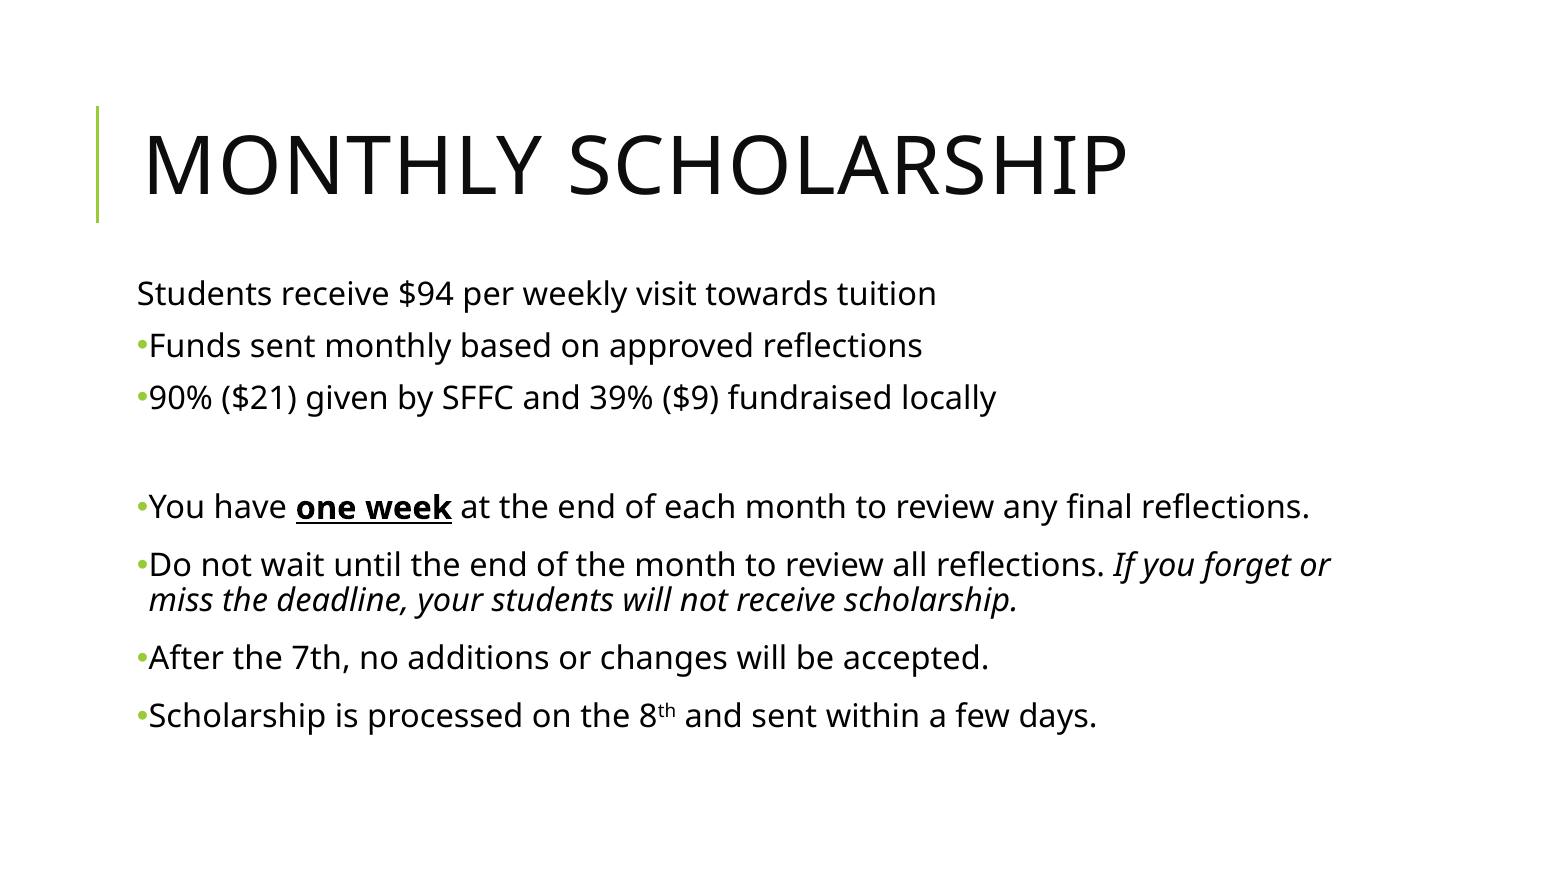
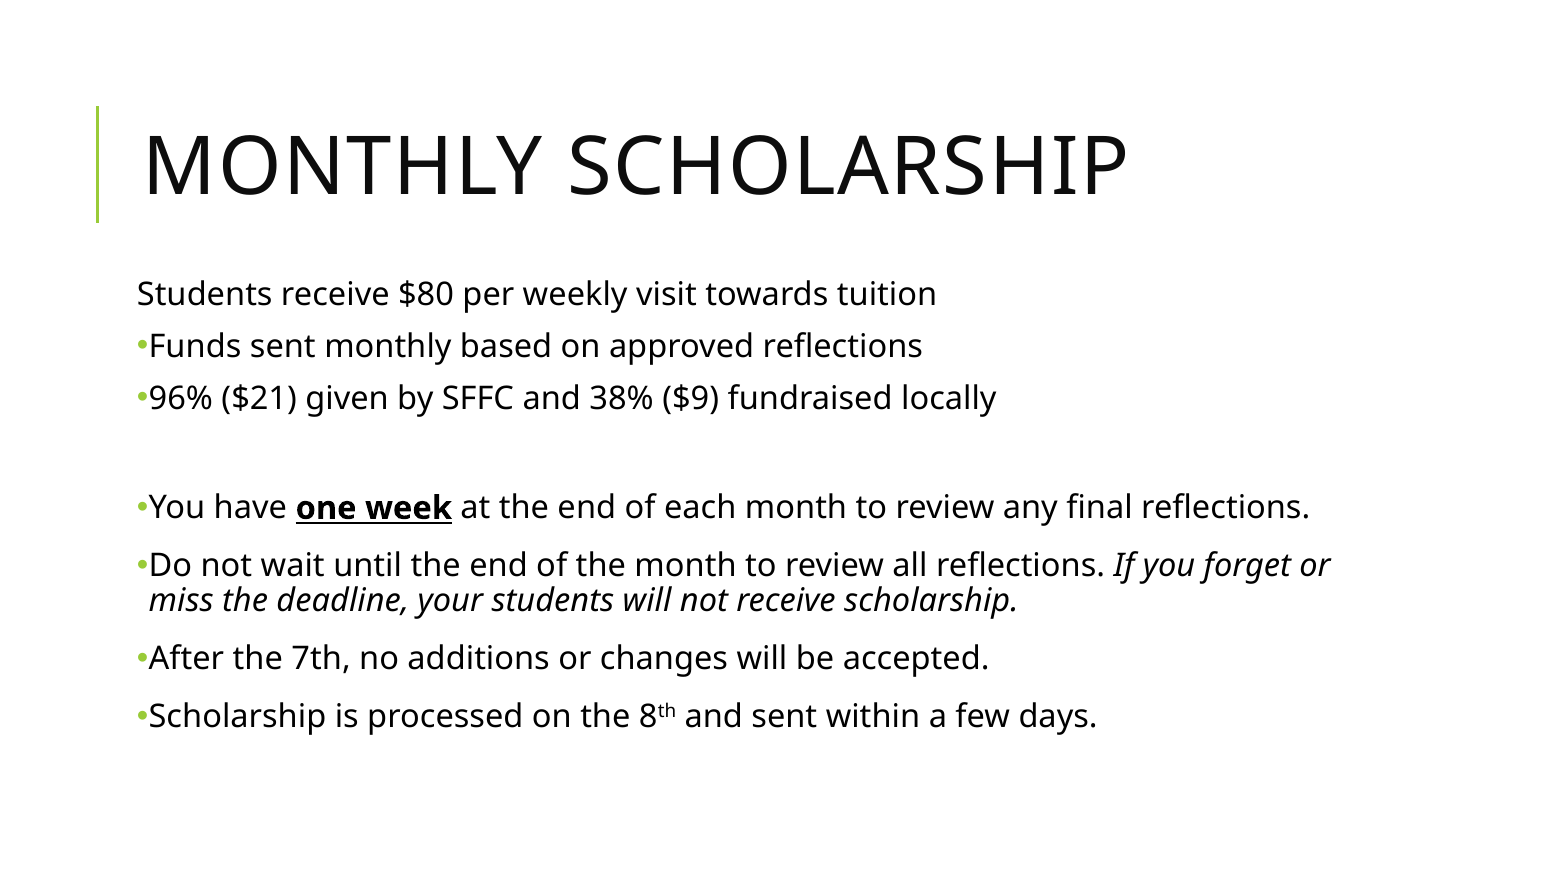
$94: $94 -> $80
90%: 90% -> 96%
39%: 39% -> 38%
